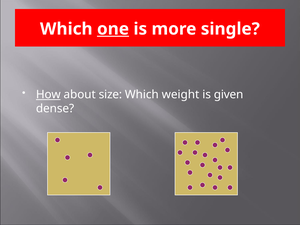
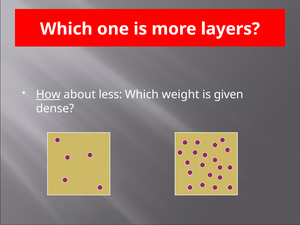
one underline: present -> none
single: single -> layers
size: size -> less
